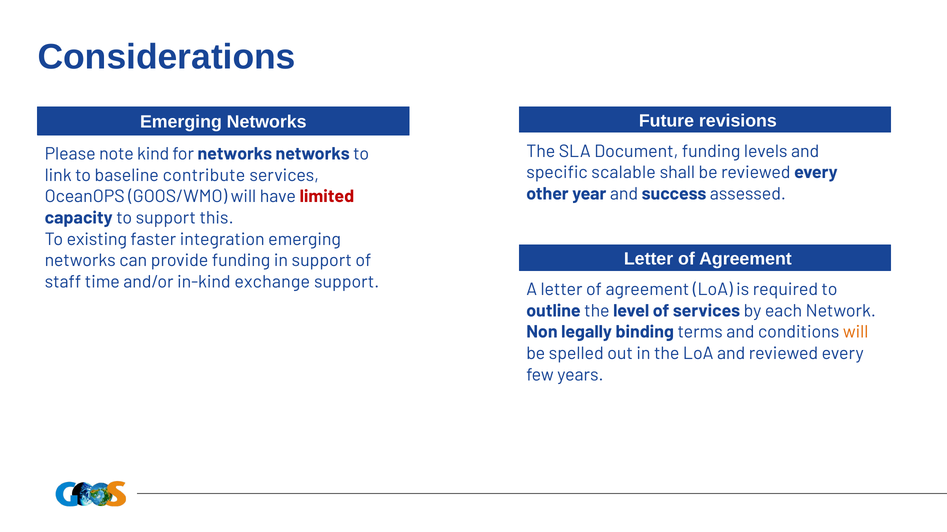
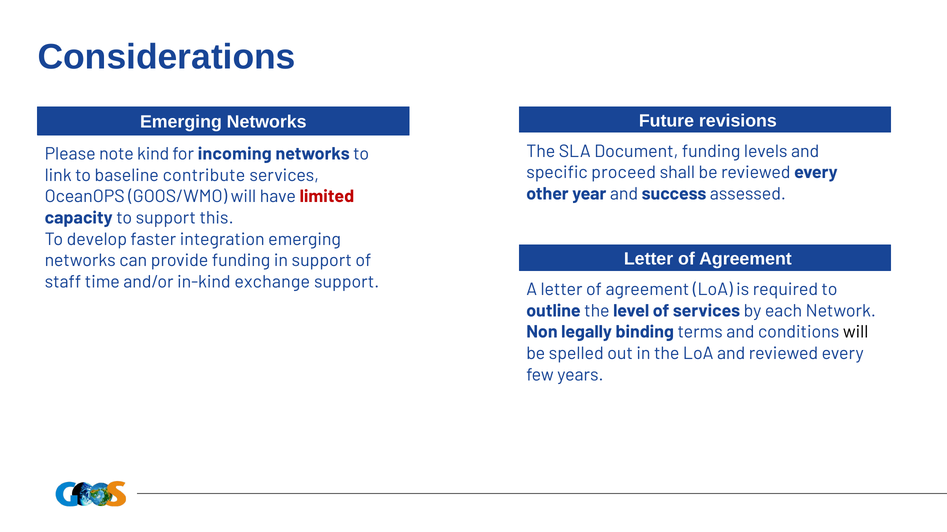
for networks: networks -> incoming
scalable: scalable -> proceed
existing: existing -> develop
will at (856, 333) colour: orange -> black
